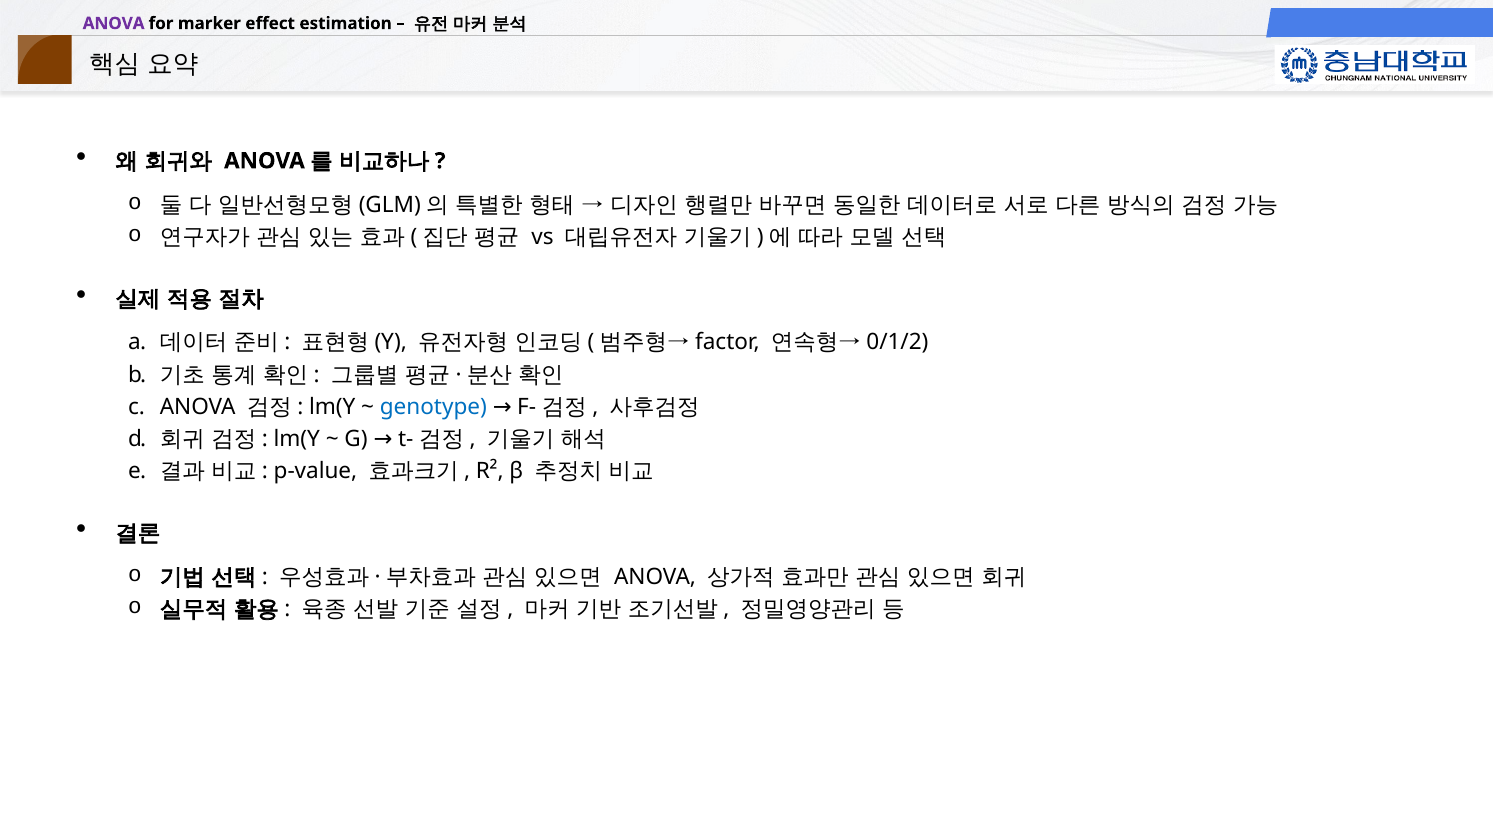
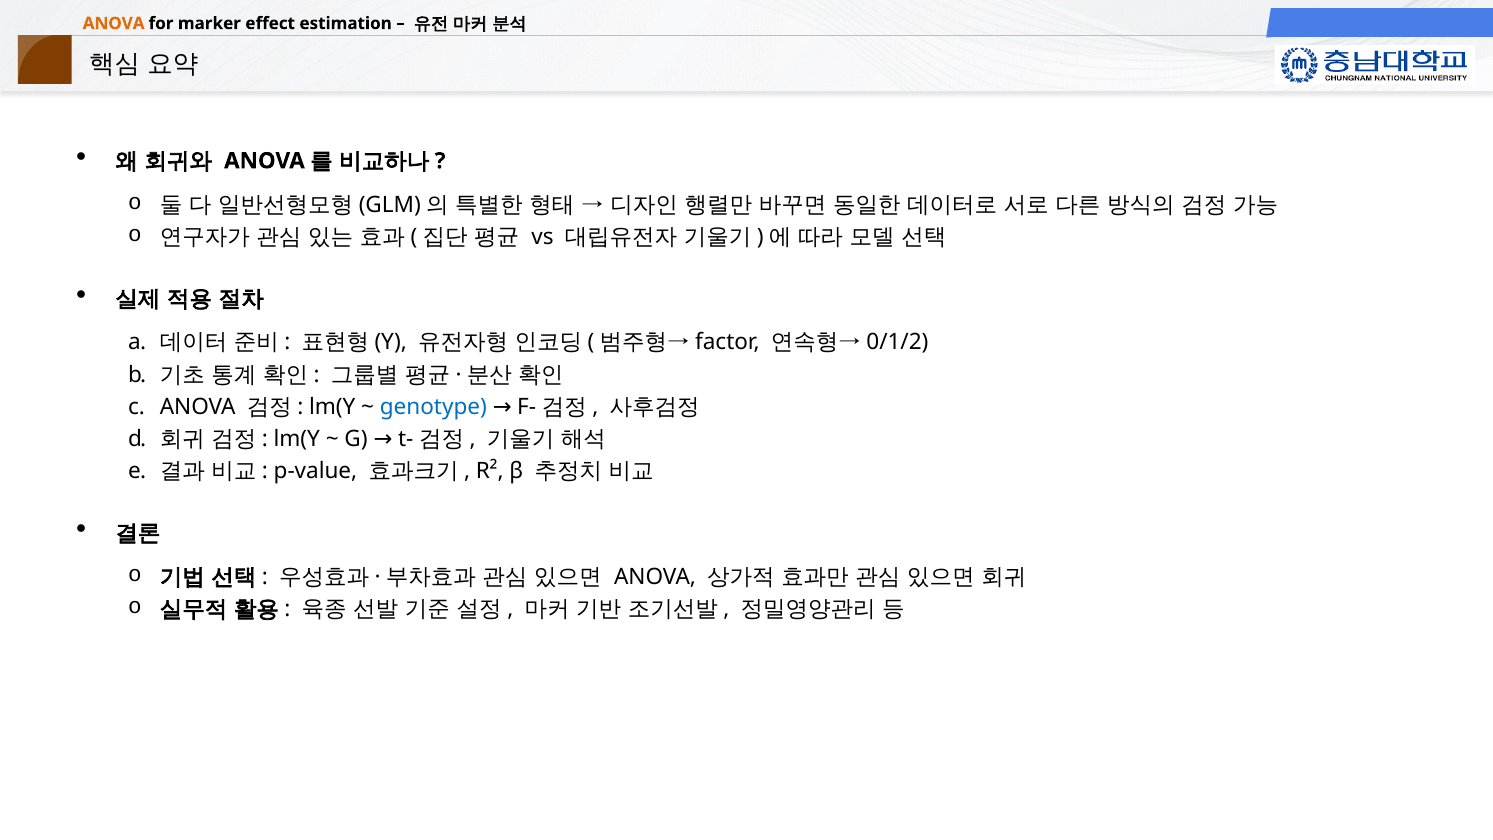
ANOVA at (114, 23) colour: purple -> orange
